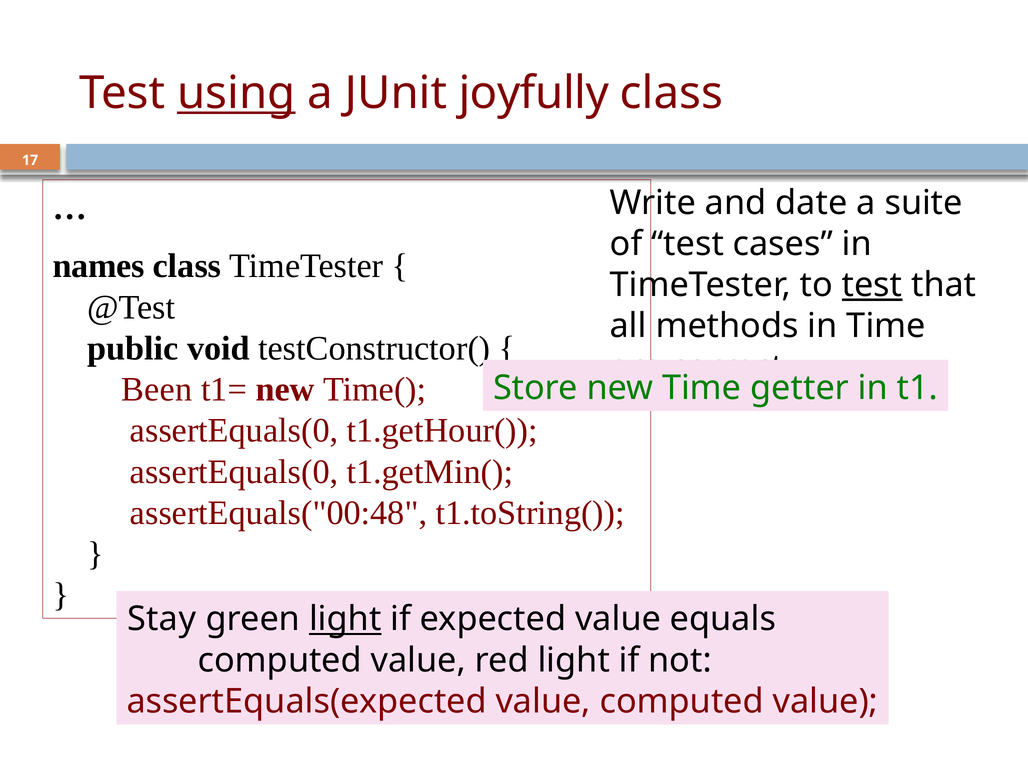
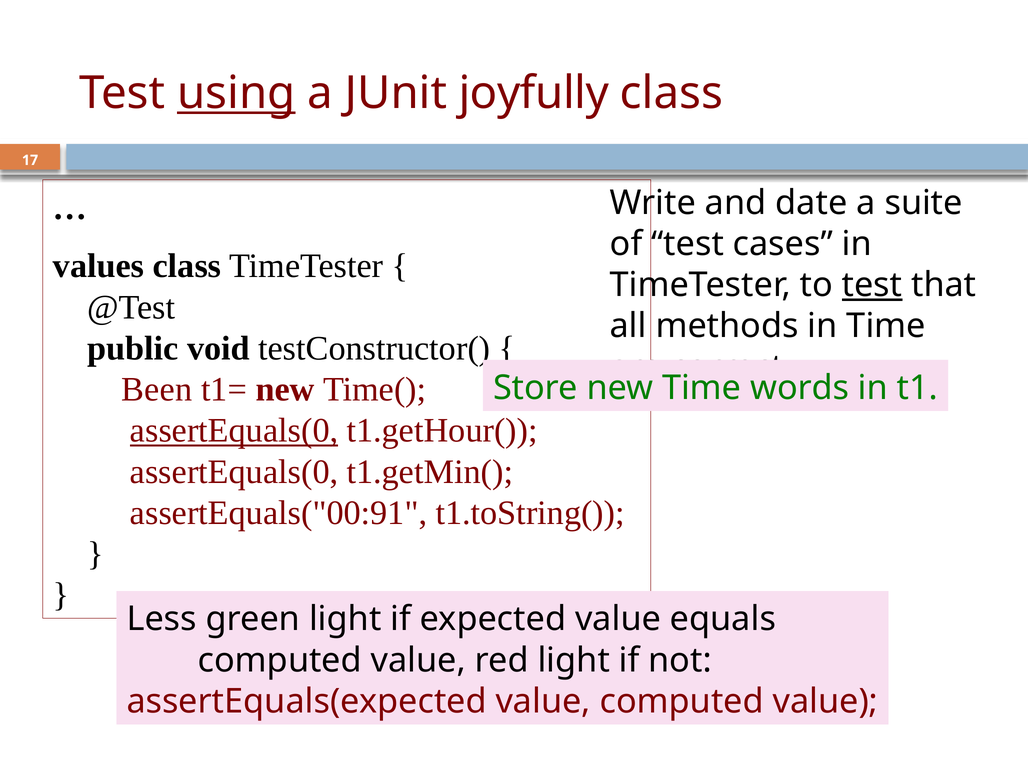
names: names -> values
getter: getter -> words
assertEquals(0 at (234, 431) underline: none -> present
assertEquals("00:48: assertEquals("00:48 -> assertEquals("00:91
Stay: Stay -> Less
light at (345, 619) underline: present -> none
